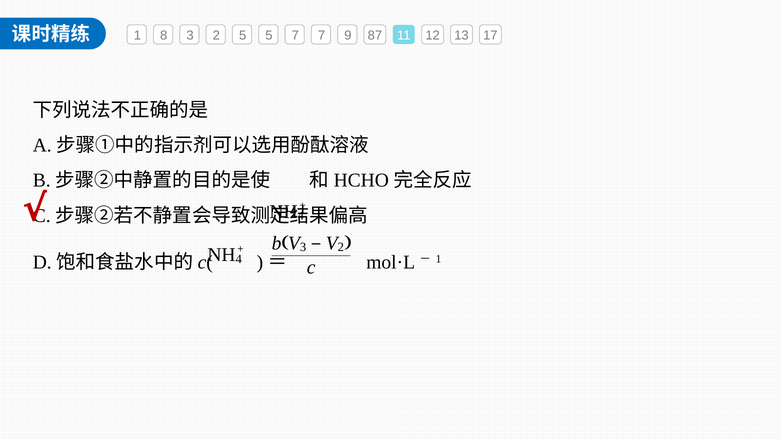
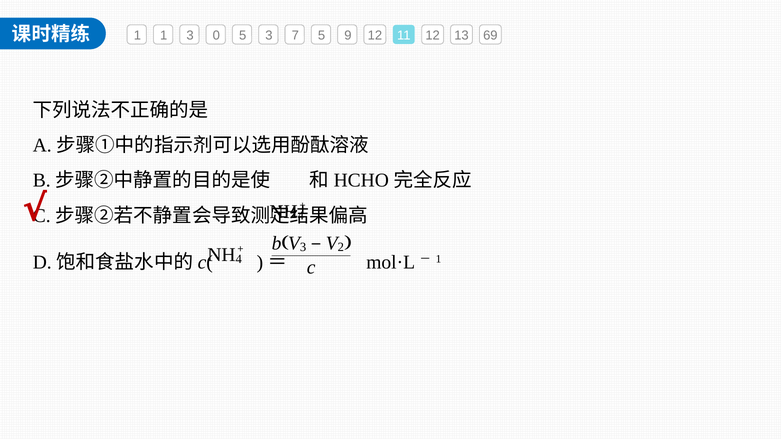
8 at (164, 35): 8 -> 1
3 2: 2 -> 0
5 5: 5 -> 3
7 7: 7 -> 5
9 87: 87 -> 12
17: 17 -> 69
